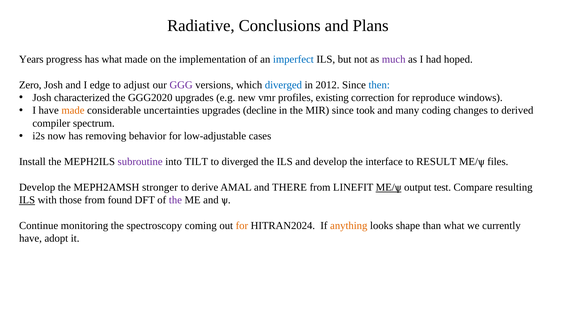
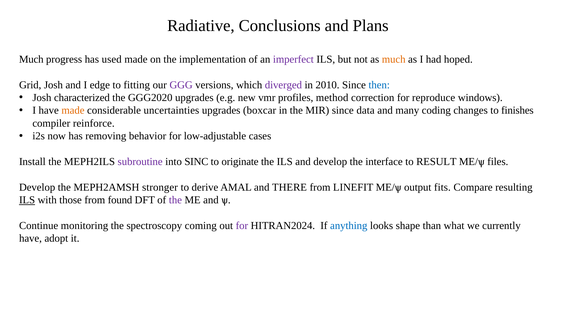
Years at (31, 59): Years -> Much
has what: what -> used
imperfect colour: blue -> purple
much at (394, 59) colour: purple -> orange
Zero: Zero -> Grid
adjust: adjust -> fitting
diverged at (283, 85) colour: blue -> purple
2012: 2012 -> 2010
existing: existing -> method
decline: decline -> boxcar
took: took -> data
derived: derived -> finishes
spectrum: spectrum -> reinforce
TILT: TILT -> SINC
to diverged: diverged -> originate
ME/ѱ at (389, 187) underline: present -> none
test: test -> fits
for at (242, 226) colour: orange -> purple
anything colour: orange -> blue
